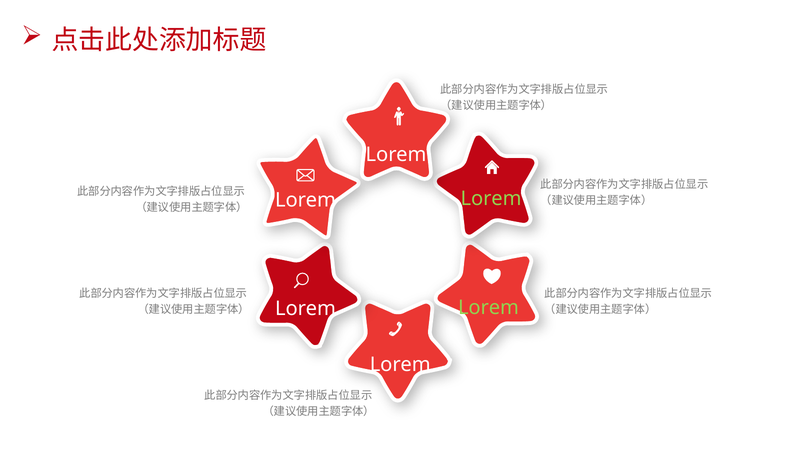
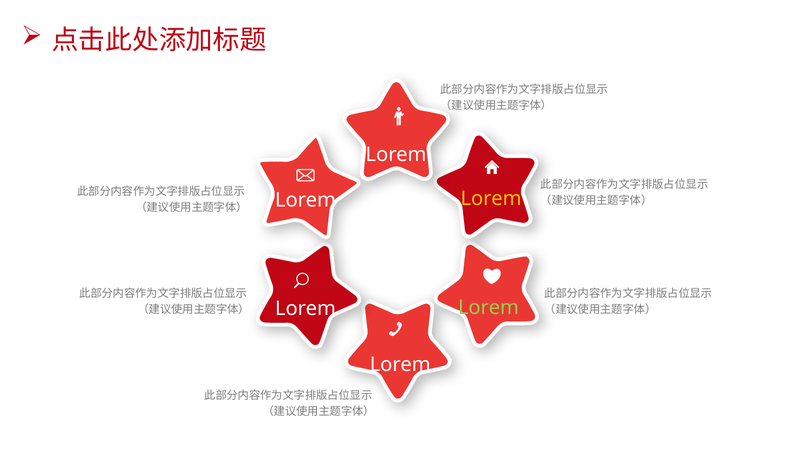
Lorem at (491, 199) colour: light green -> yellow
